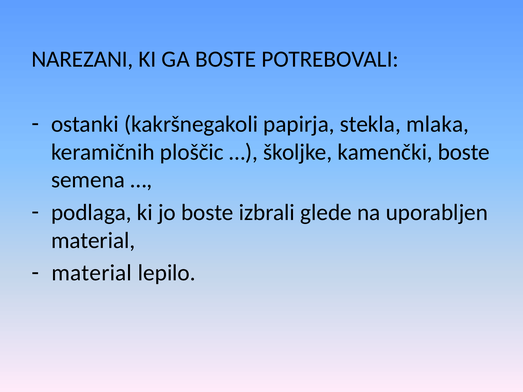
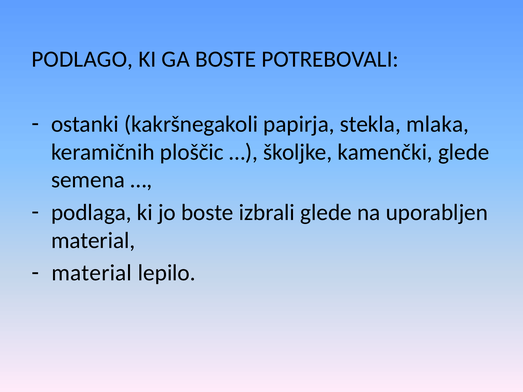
NAREZANI: NAREZANI -> PODLAGO
kamenčki boste: boste -> glede
